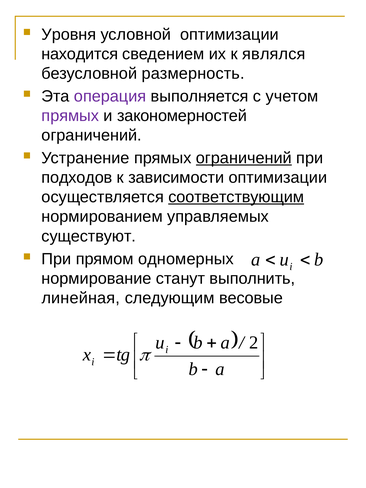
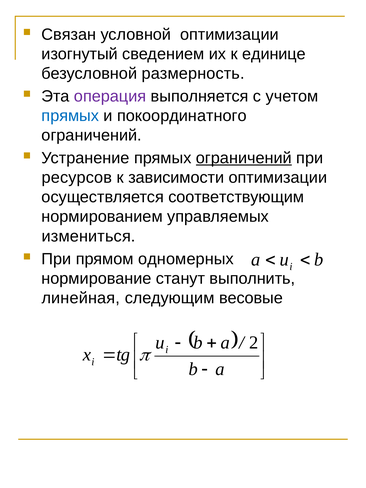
Уровня: Уровня -> Связан
находится: находится -> изогнутый
являлся: являлся -> единице
прямых at (70, 116) colour: purple -> blue
закономерностей: закономерностей -> покоординатного
подходов: подходов -> ресурсов
соответствующим underline: present -> none
существуют: существуют -> измениться
